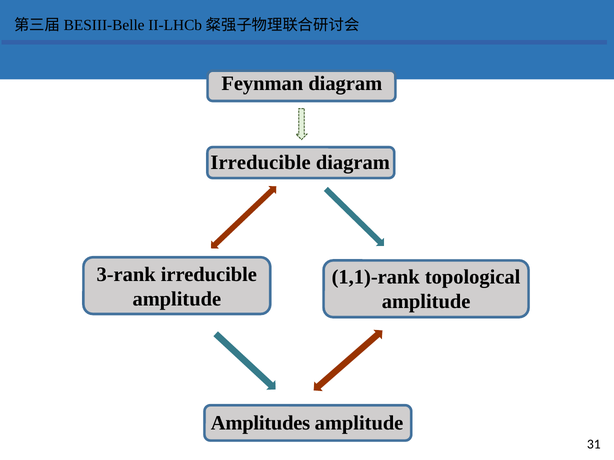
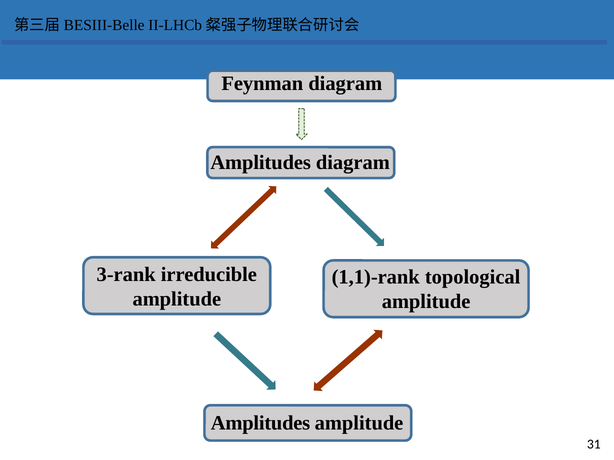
Irreducible at (261, 163): Irreducible -> Amplitudes
